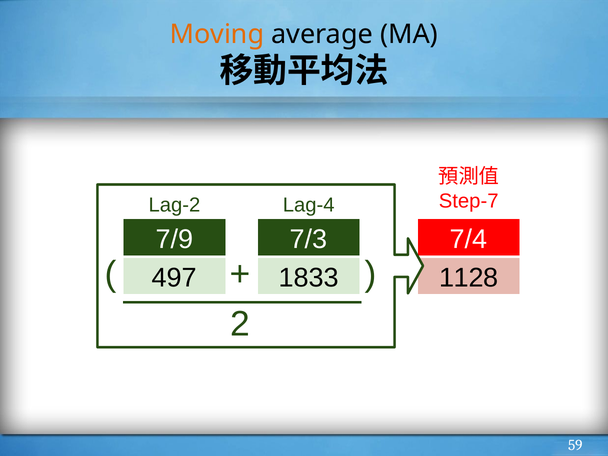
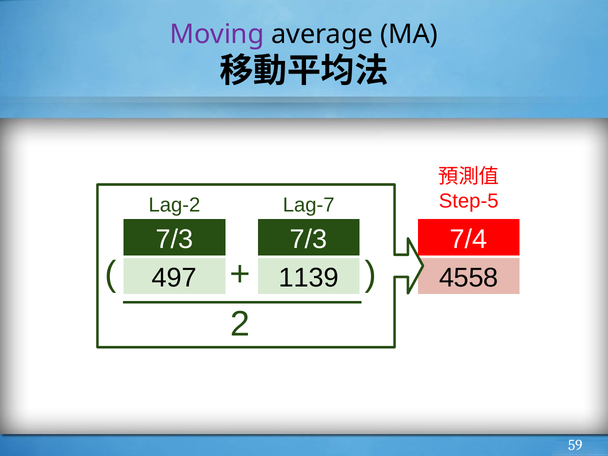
Moving colour: orange -> purple
Step-7: Step-7 -> Step-5
Lag-4: Lag-4 -> Lag-7
7/9 at (174, 239): 7/9 -> 7/3
1833: 1833 -> 1139
1128: 1128 -> 4558
